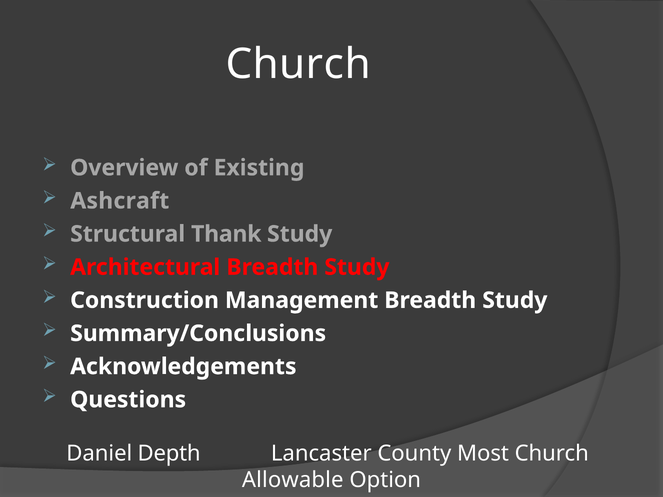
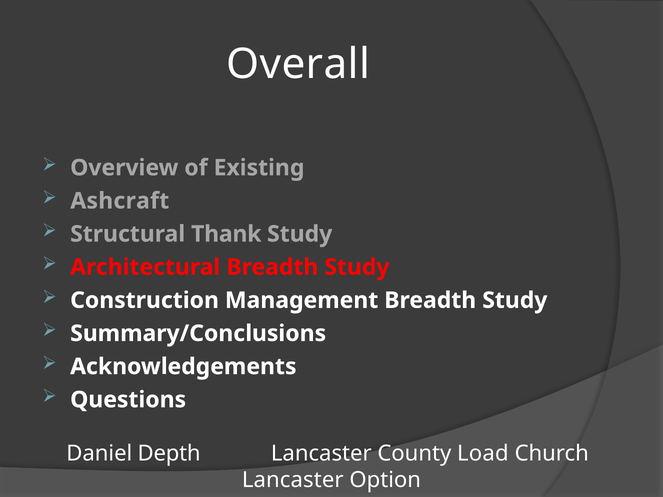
Church at (298, 64): Church -> Overall
Most: Most -> Load
Allowable at (293, 480): Allowable -> Lancaster
